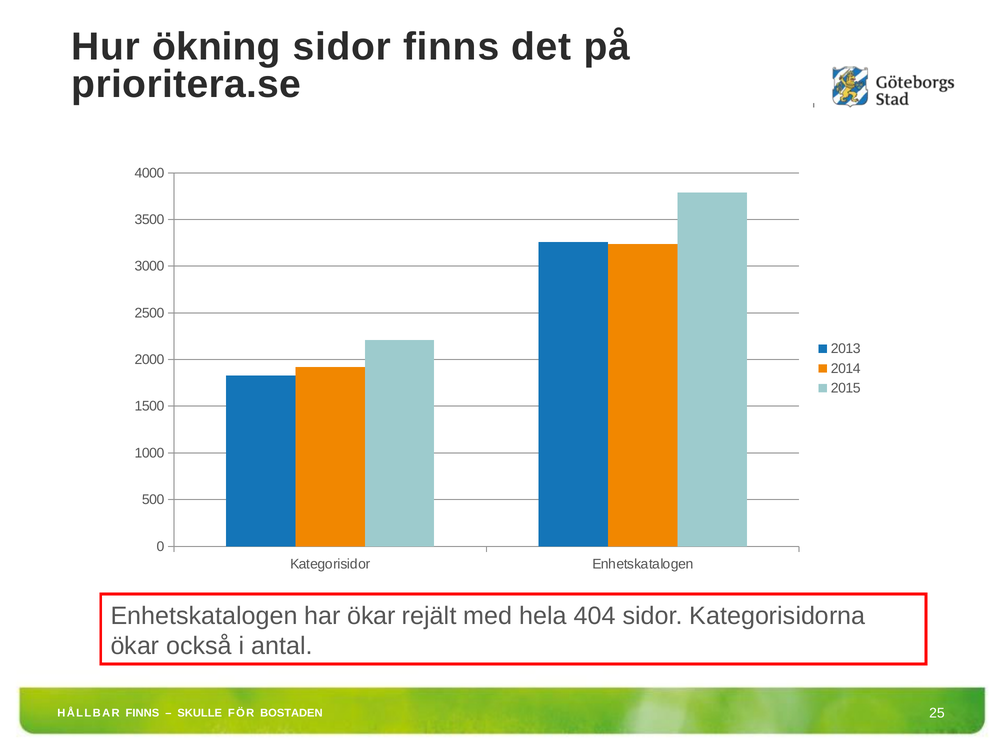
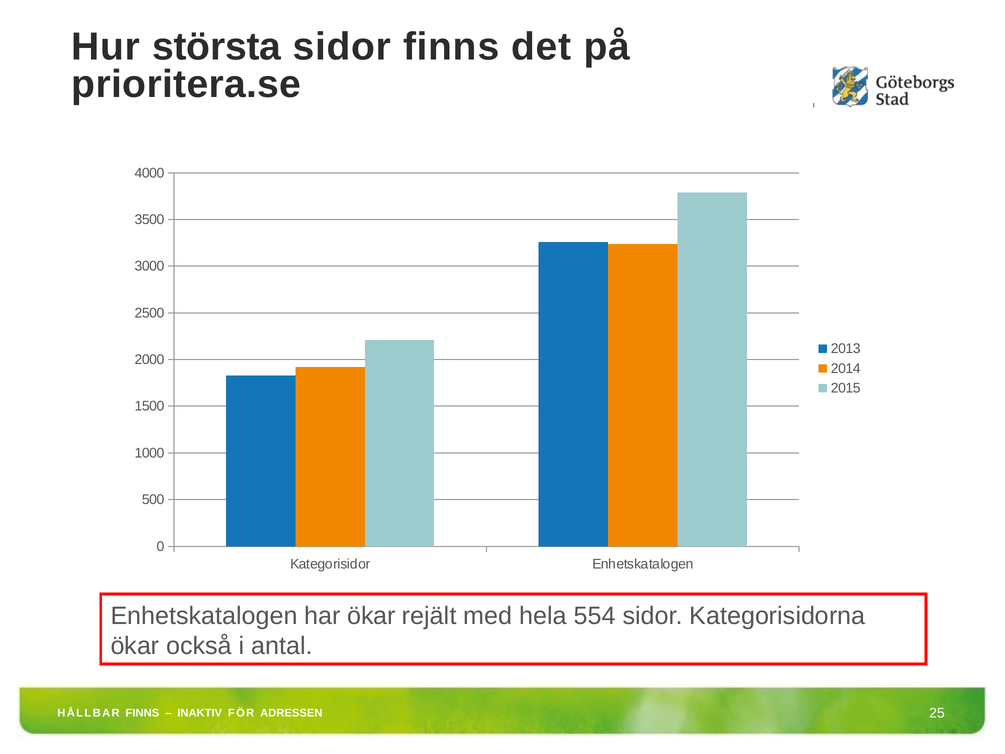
ökning: ökning -> största
404: 404 -> 554
SKULLE: SKULLE -> INAKTIV
BOSTADEN: BOSTADEN -> ADRESSEN
